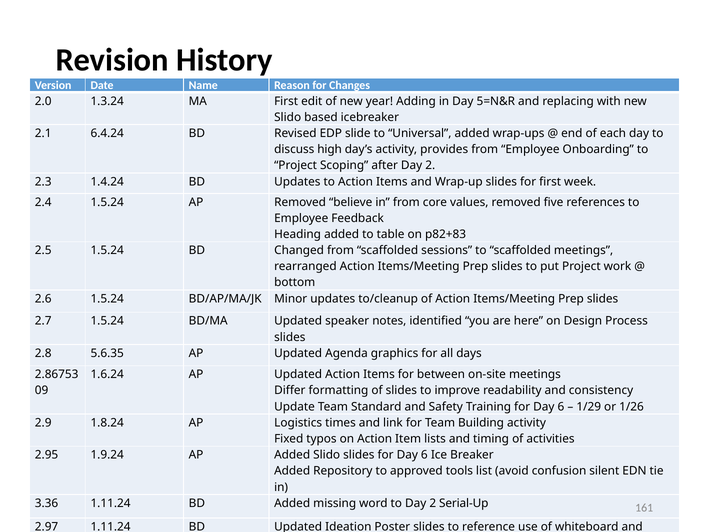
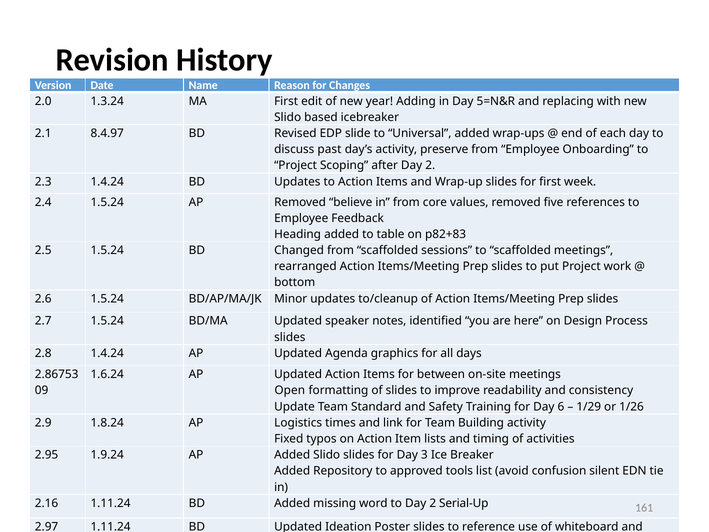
6.4.24: 6.4.24 -> 8.4.97
high: high -> past
provides: provides -> preserve
2.8 5.6.35: 5.6.35 -> 1.4.24
Differ: Differ -> Open
slides for Day 6: 6 -> 3
3.36: 3.36 -> 2.16
